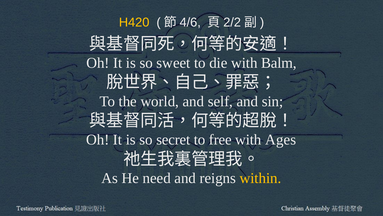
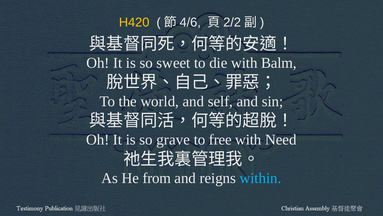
secret: secret -> grave
Ages: Ages -> Need
need: need -> from
within colour: yellow -> light blue
